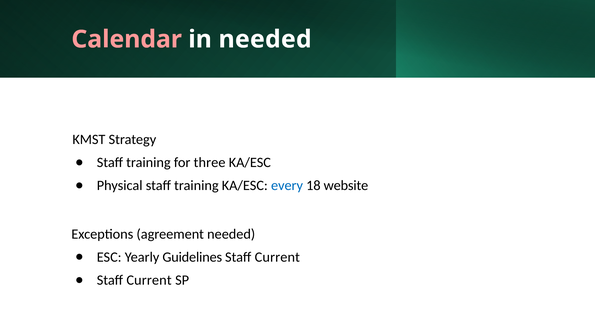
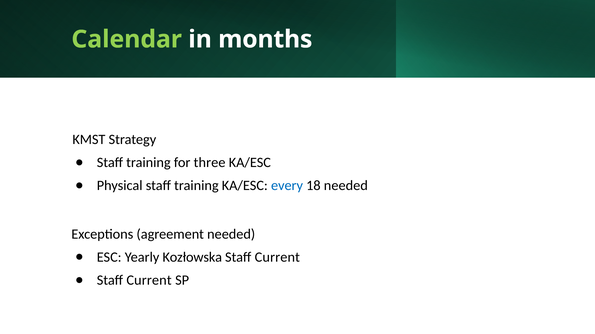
Calendar colour: pink -> light green
in needed: needed -> months
18 website: website -> needed
Guidelines: Guidelines -> Kozłowska
